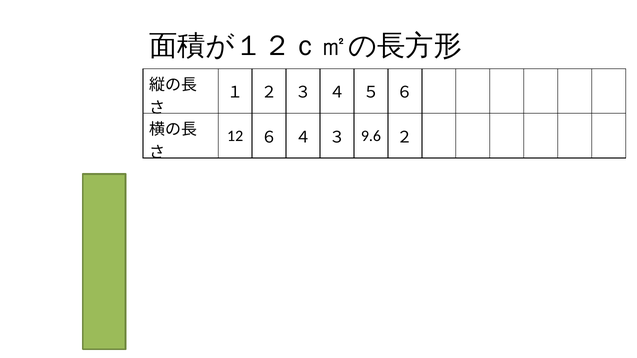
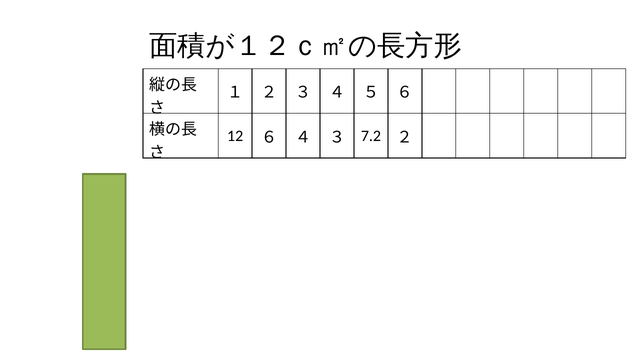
9.6: 9.6 -> 7.2
